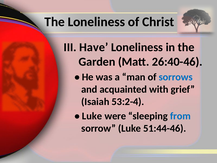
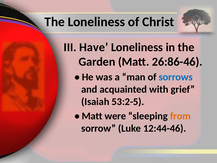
26:40-46: 26:40-46 -> 26:86-46
53:2-4: 53:2-4 -> 53:2-5
Luke at (92, 116): Luke -> Matt
from colour: blue -> orange
51:44-46: 51:44-46 -> 12:44-46
